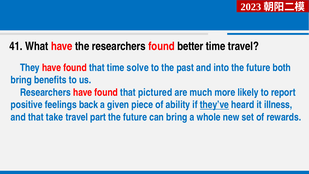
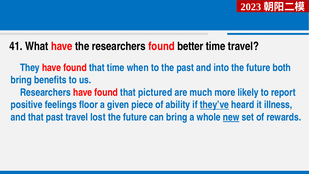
solve: solve -> when
back: back -> floor
that take: take -> past
part: part -> lost
new underline: none -> present
